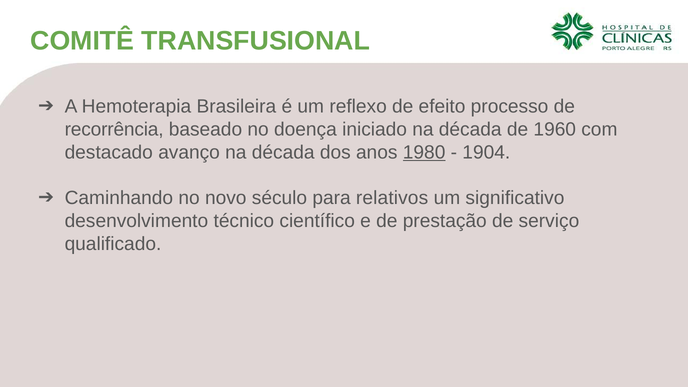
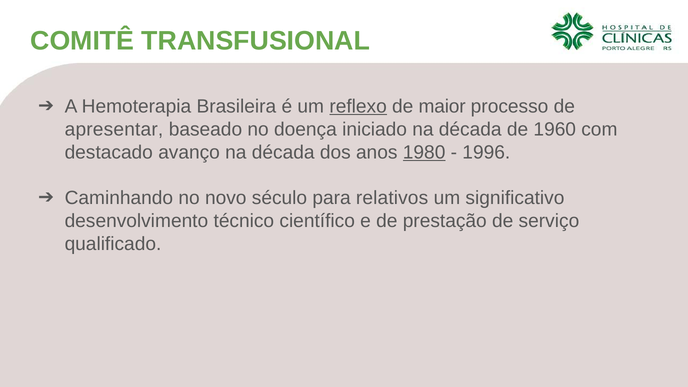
reflexo underline: none -> present
efeito: efeito -> maior
recorrência: recorrência -> apresentar
1904: 1904 -> 1996
